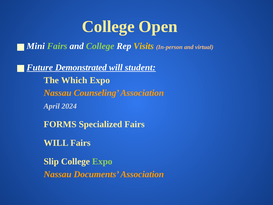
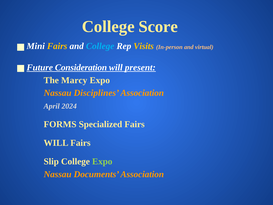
Open: Open -> Score
Fairs at (57, 46) colour: light green -> yellow
College at (100, 46) colour: light green -> light blue
Demonstrated: Demonstrated -> Consideration
student: student -> present
Which: Which -> Marcy
Counseling: Counseling -> Disciplines
